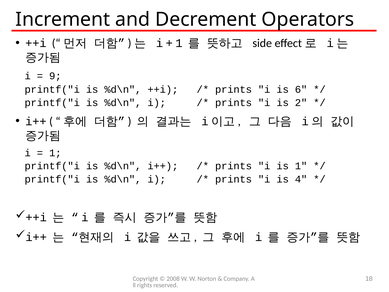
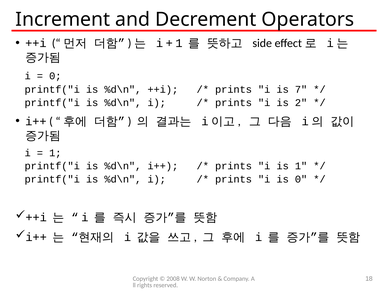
9 at (55, 76): 9 -> 0
6: 6 -> 7
is 4: 4 -> 0
